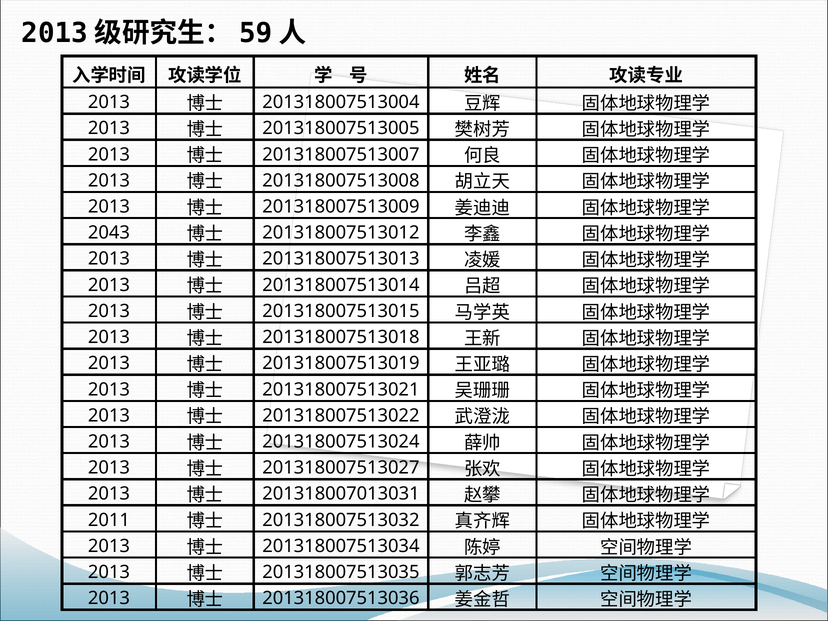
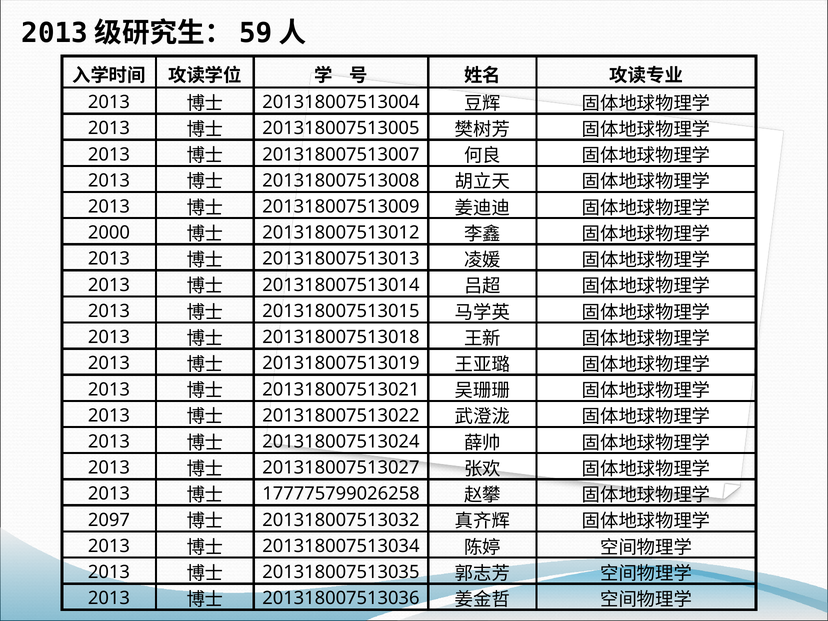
2043: 2043 -> 2000
201318007013031: 201318007013031 -> 177775799026258
2011: 2011 -> 2097
